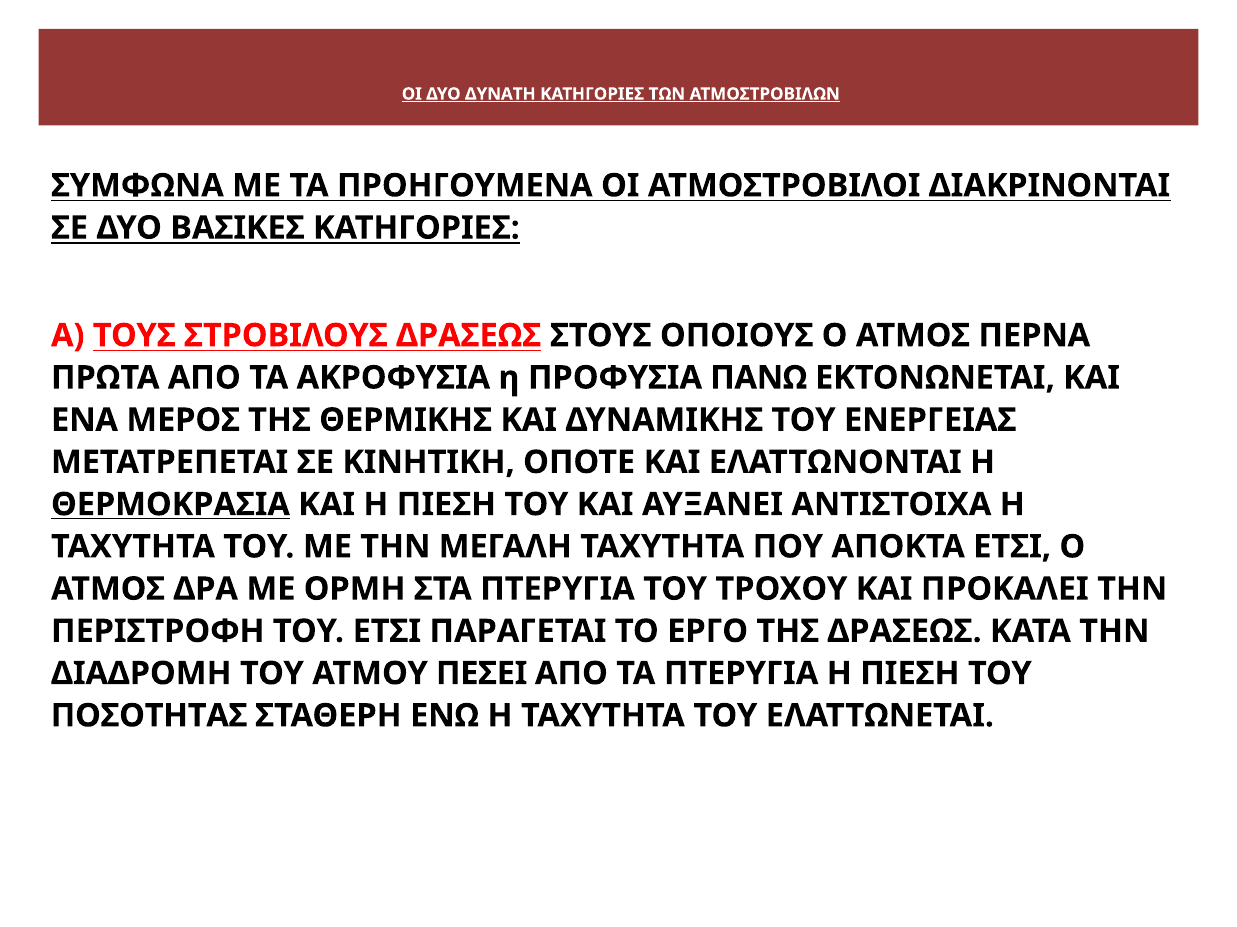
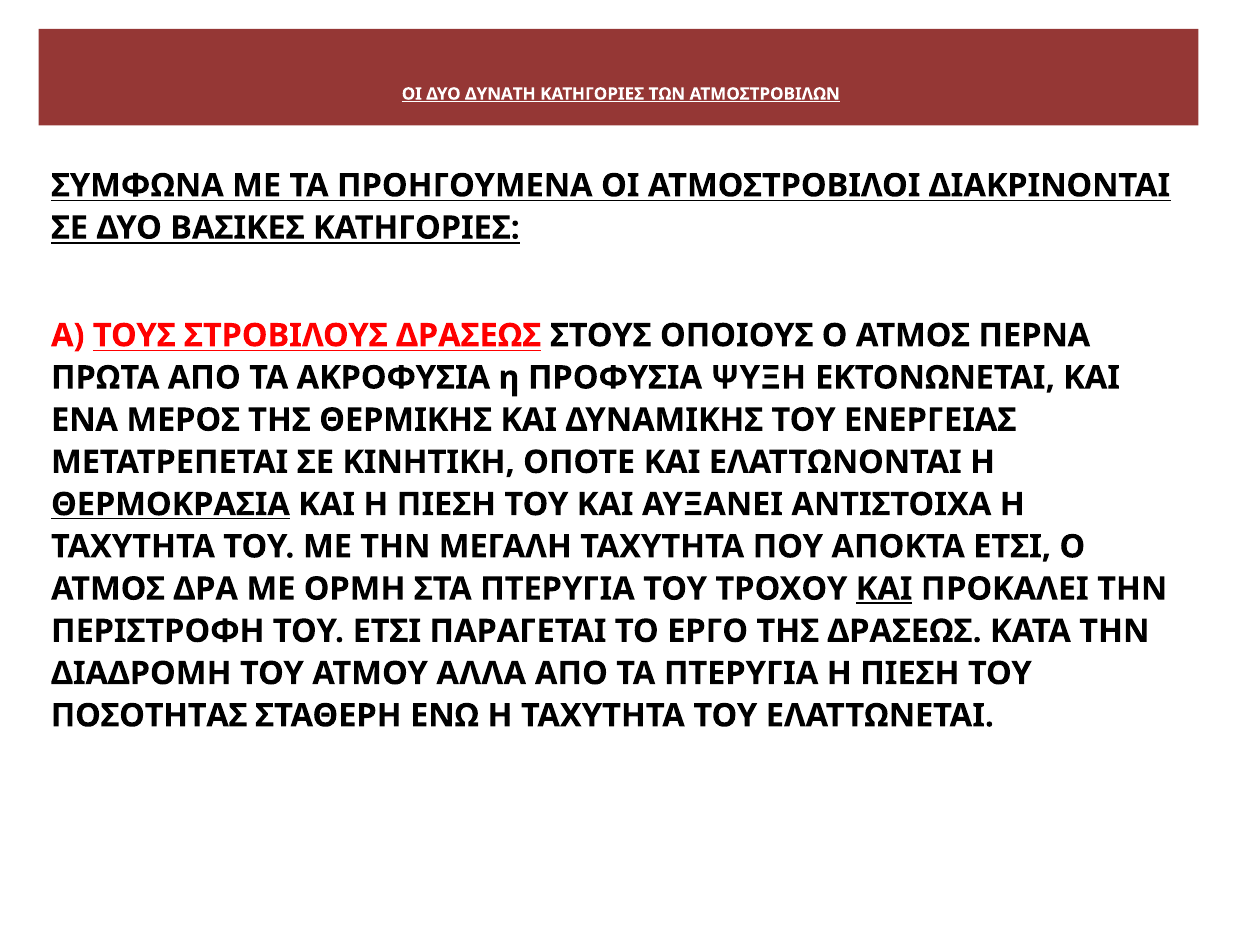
ΠΑΝΩ: ΠΑΝΩ -> ΨΥΞΗ
ΚΑΙ at (884, 589) underline: none -> present
ΠΕΣΕΙ: ΠΕΣΕΙ -> ΑΛΛΑ
